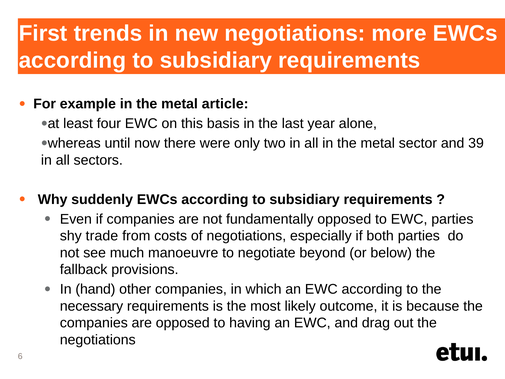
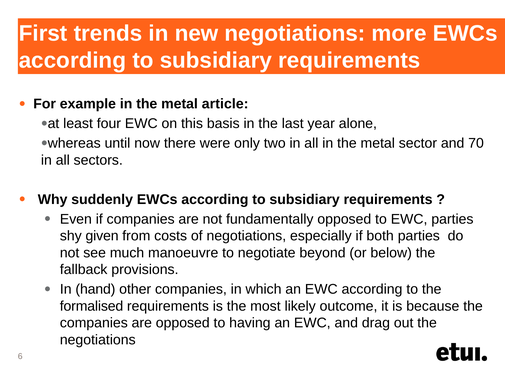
39: 39 -> 70
trade: trade -> given
necessary: necessary -> formalised
